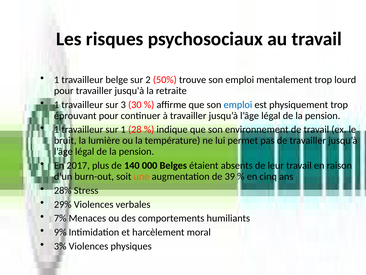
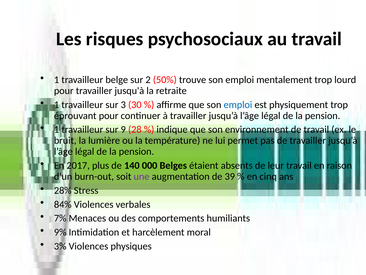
sur 1: 1 -> 9
une colour: orange -> purple
29%: 29% -> 84%
